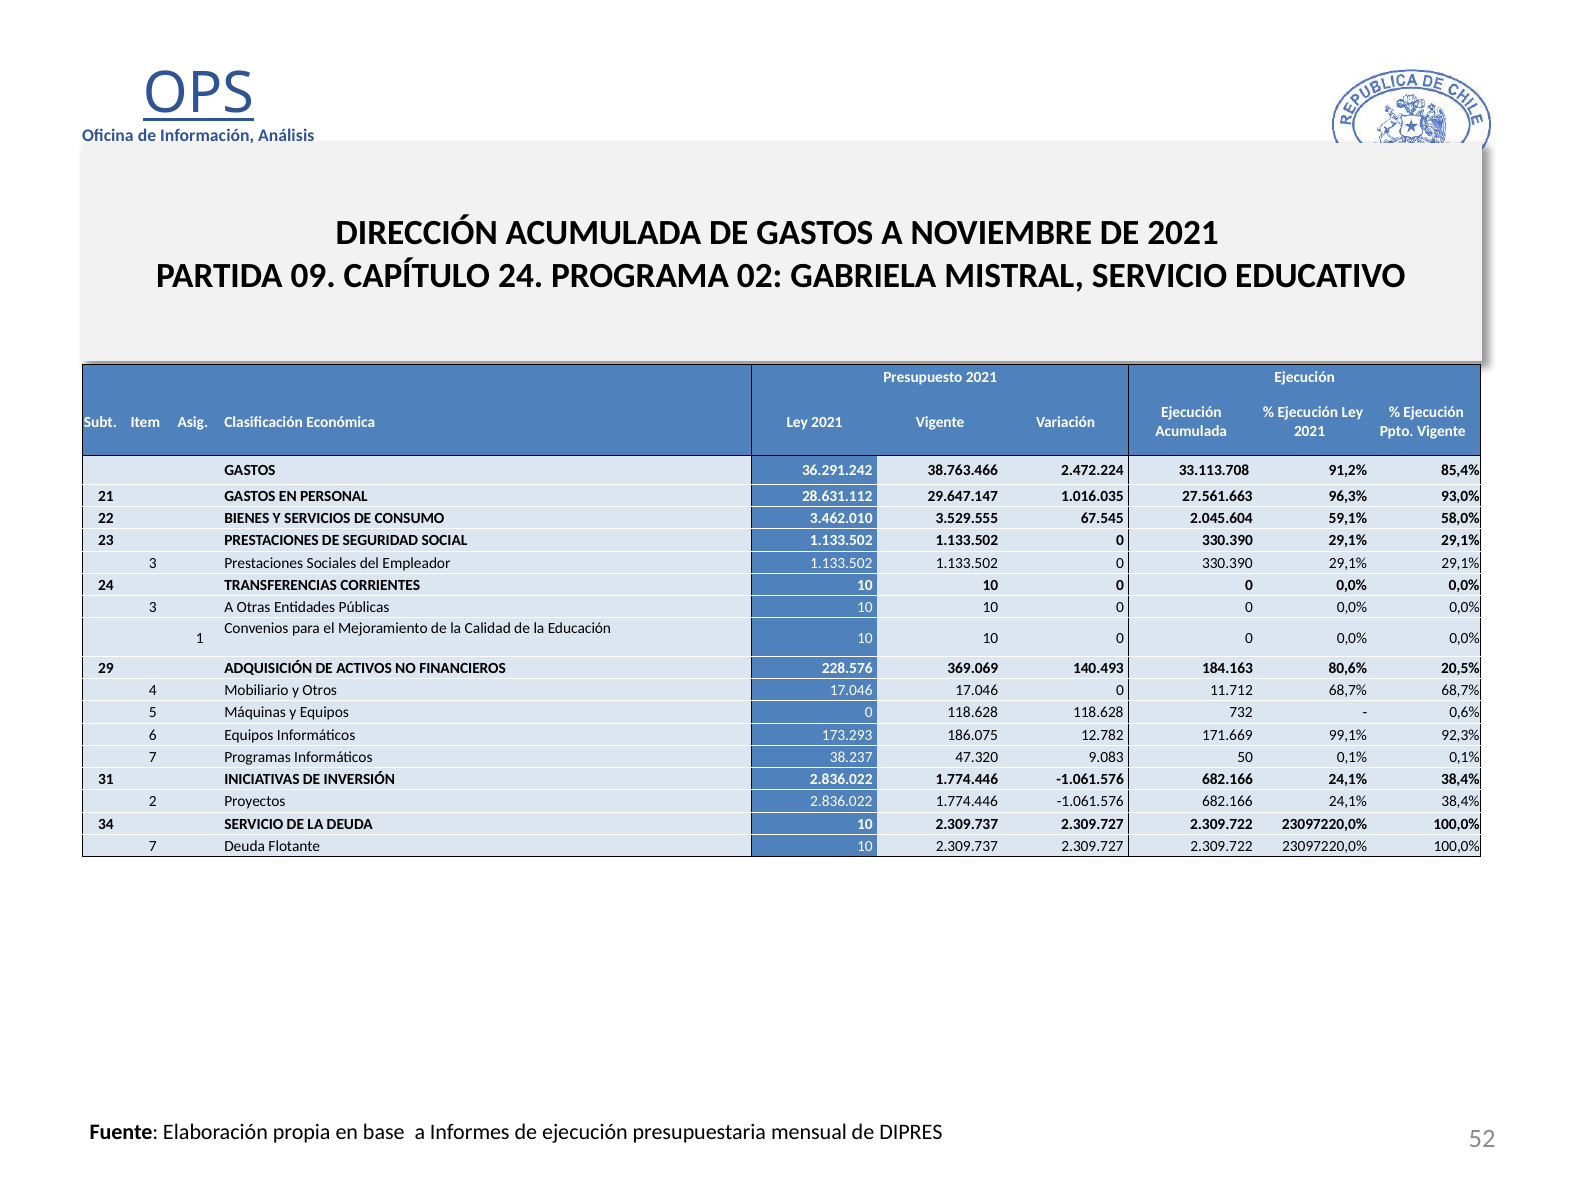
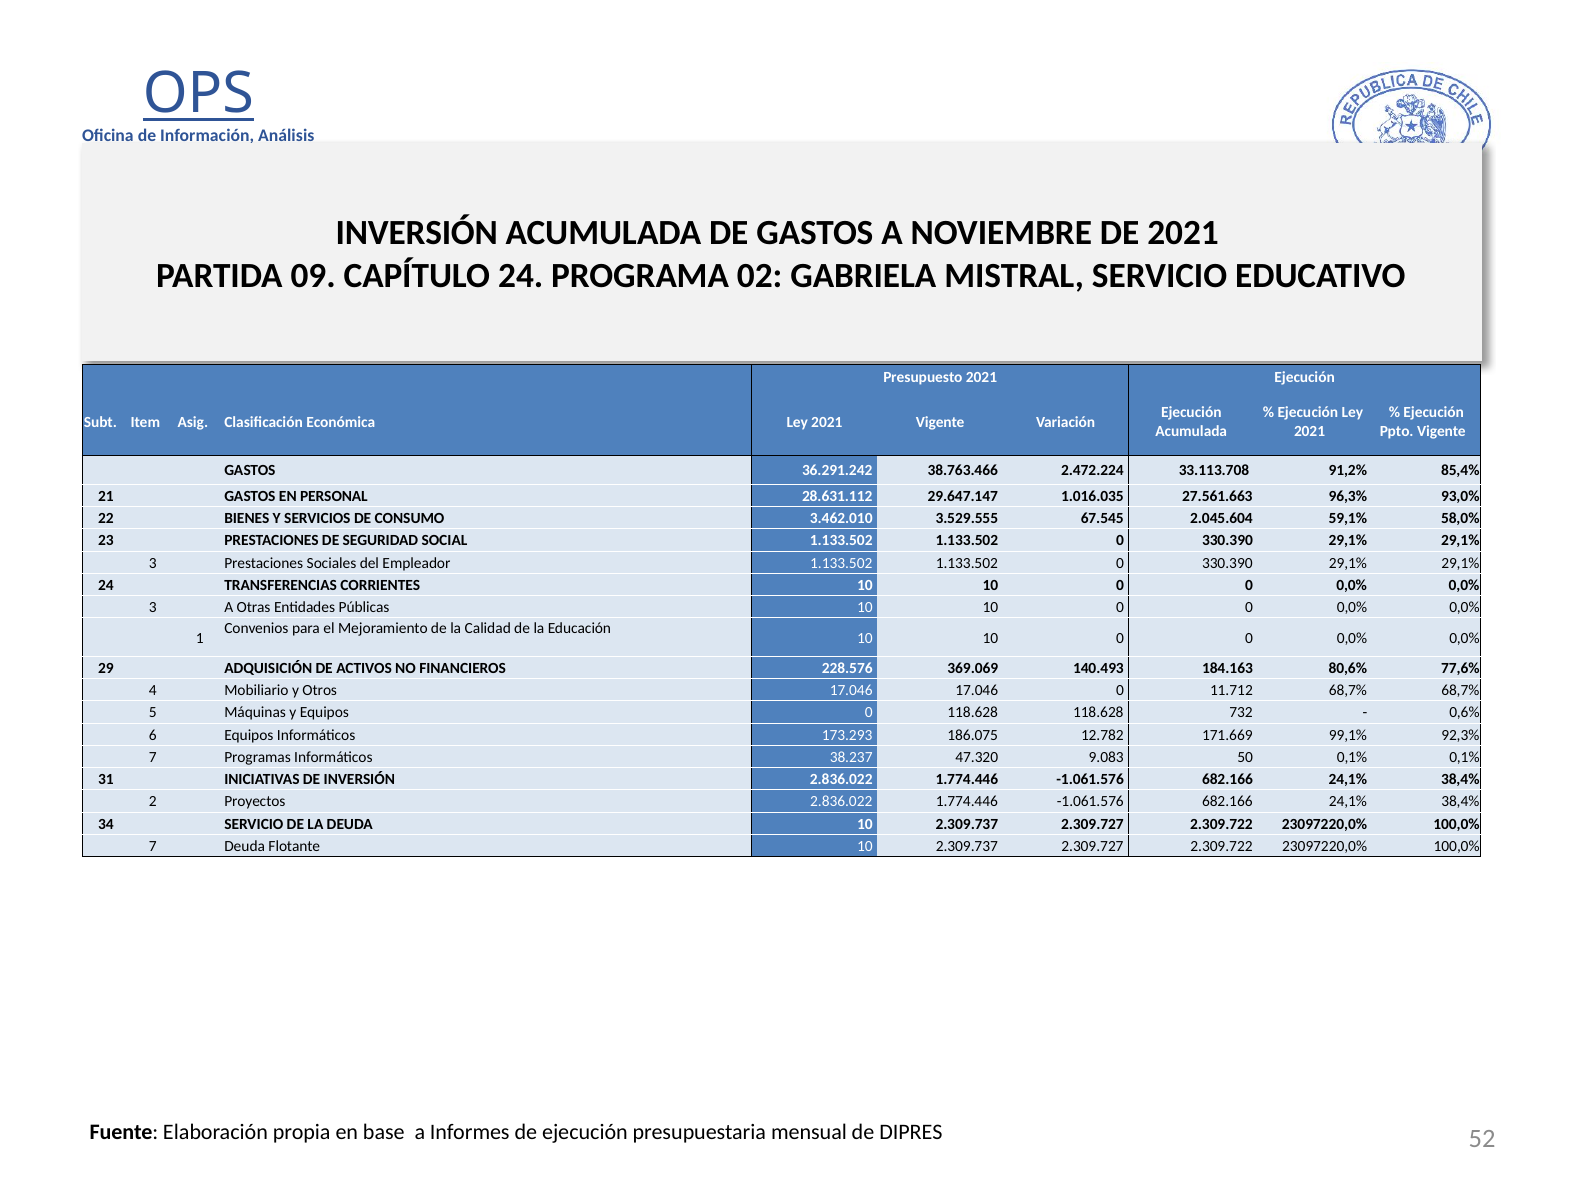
DIRECCIÓN at (417, 233): DIRECCIÓN -> INVERSIÓN
20,5%: 20,5% -> 77,6%
